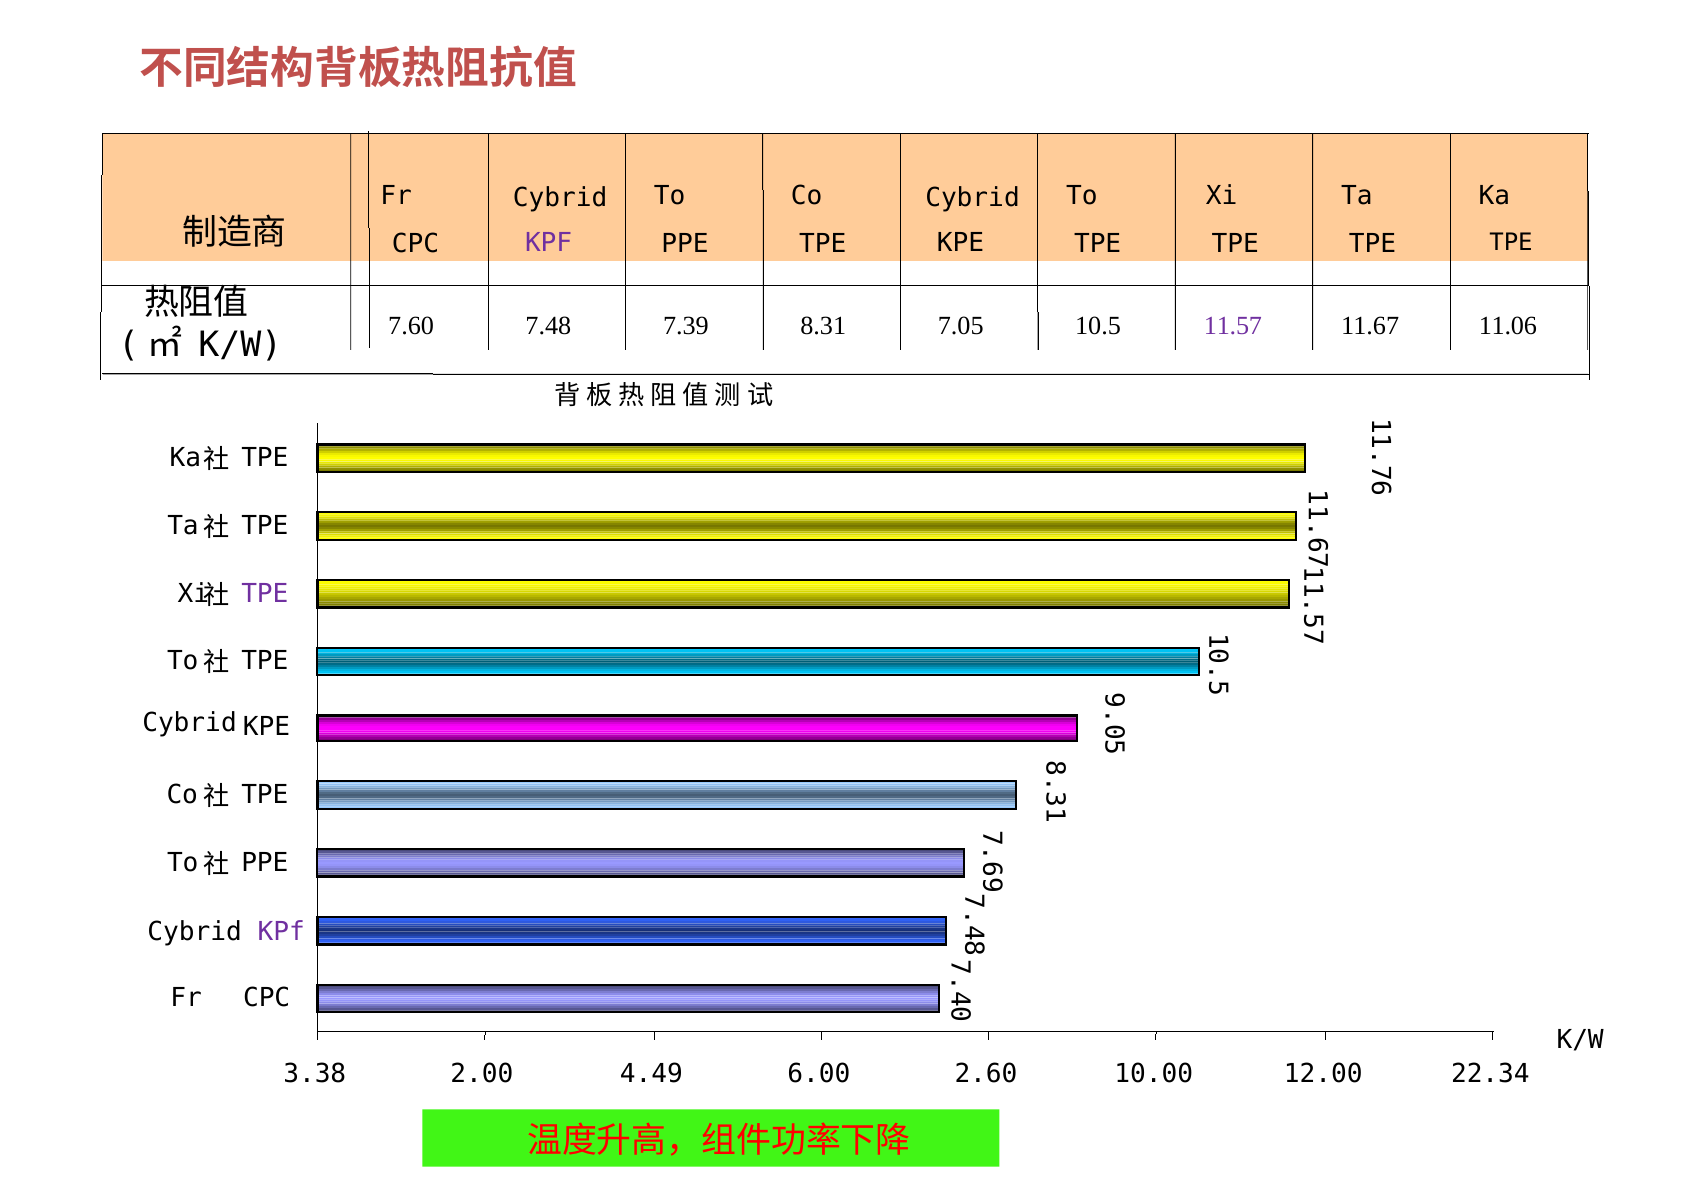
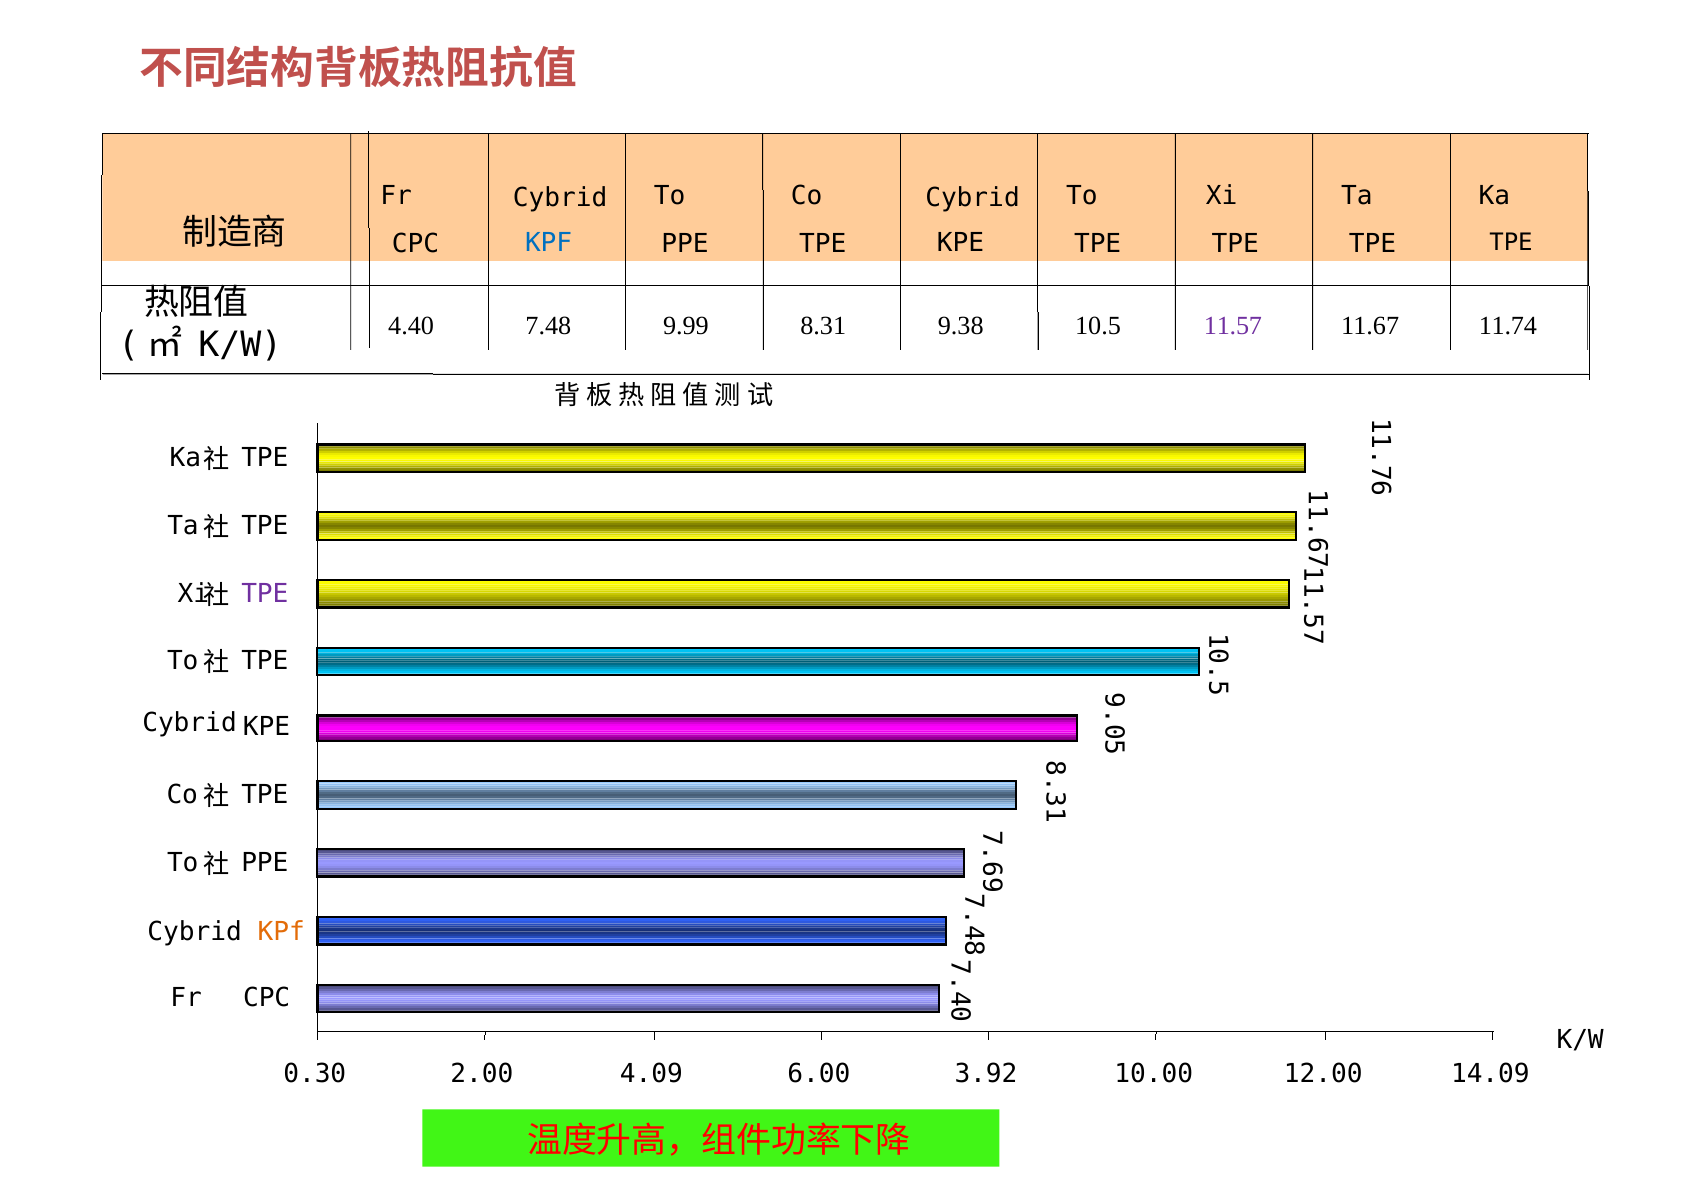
KPF at (549, 243) colour: purple -> blue
7.60: 7.60 -> 4.40
7.39: 7.39 -> 9.99
7.05: 7.05 -> 9.38
11.06: 11.06 -> 11.74
KPf at (281, 933) colour: purple -> orange
3.38: 3.38 -> 0.30
4.49: 4.49 -> 4.09
2.60: 2.60 -> 3.92
22.34: 22.34 -> 14.09
